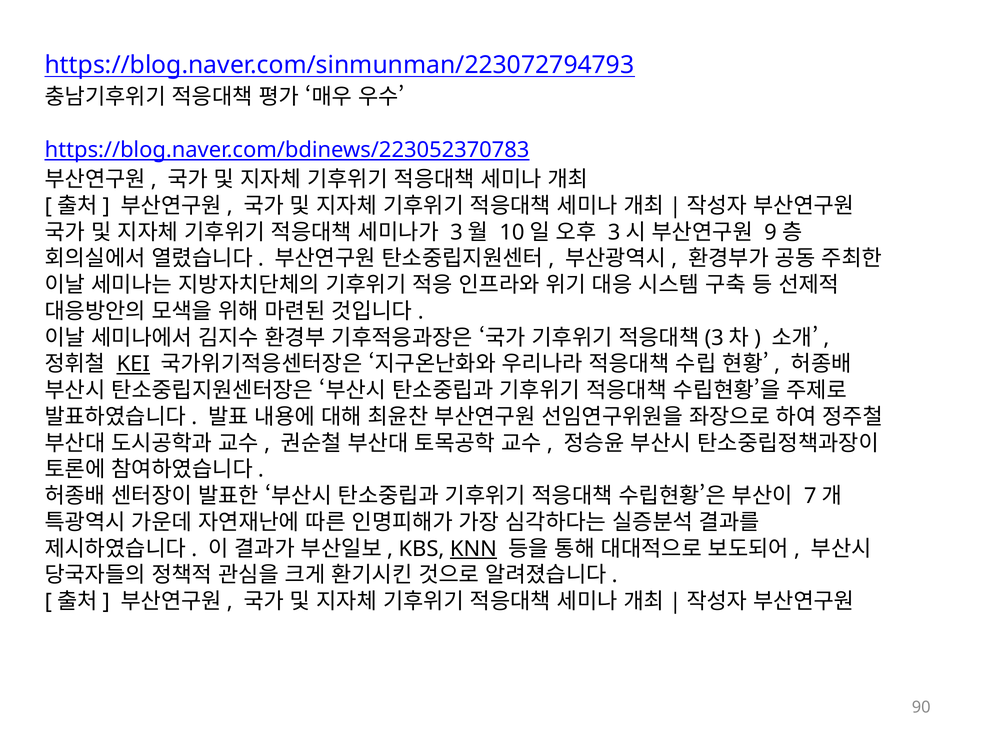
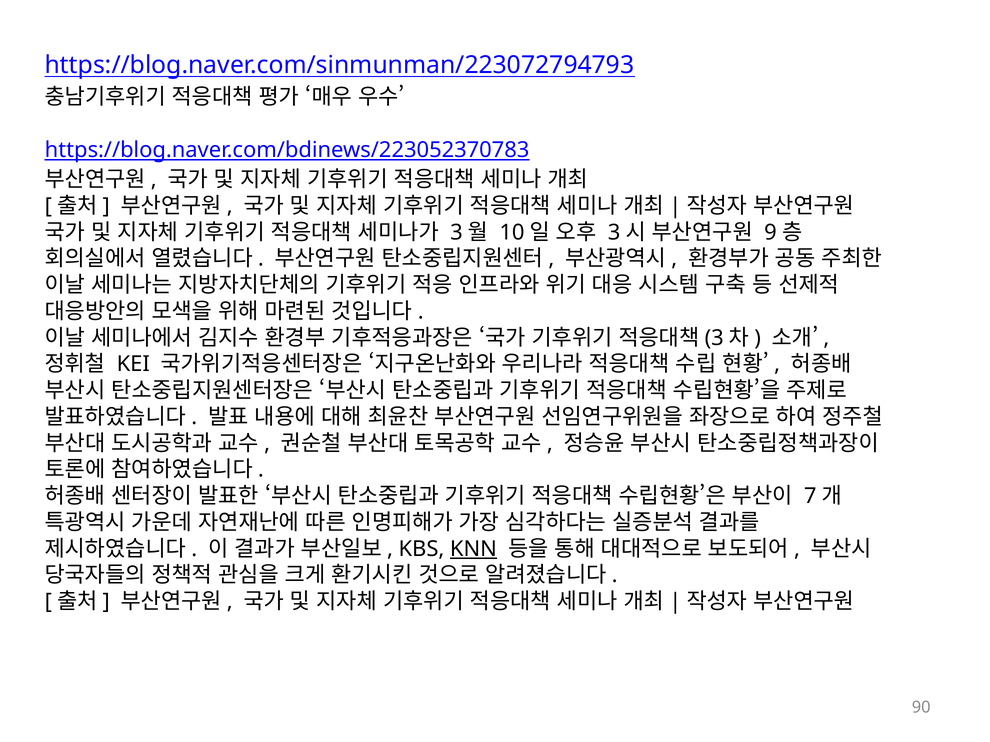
KEI underline: present -> none
